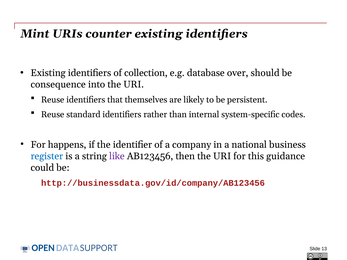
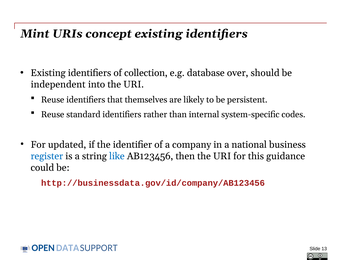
counter: counter -> concept
consequence: consequence -> independent
happens: happens -> updated
like colour: purple -> blue
